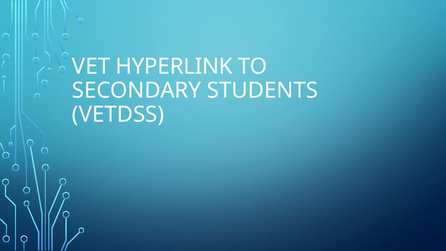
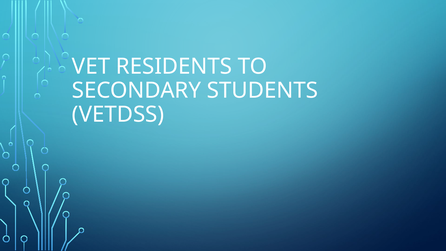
HYPERLINK: HYPERLINK -> RESIDENTS
